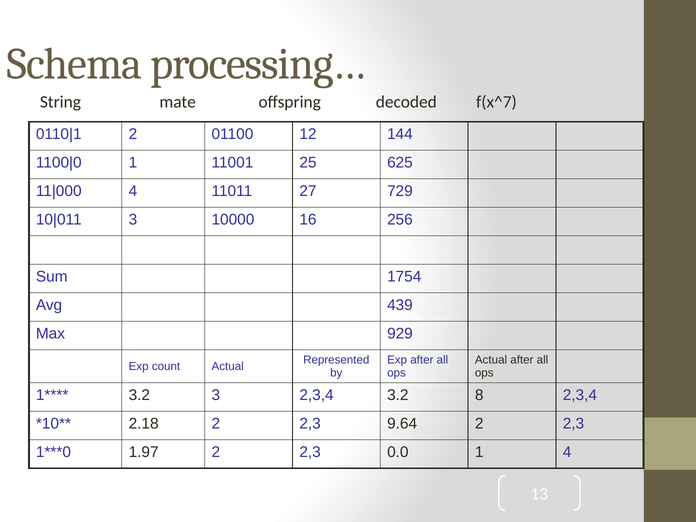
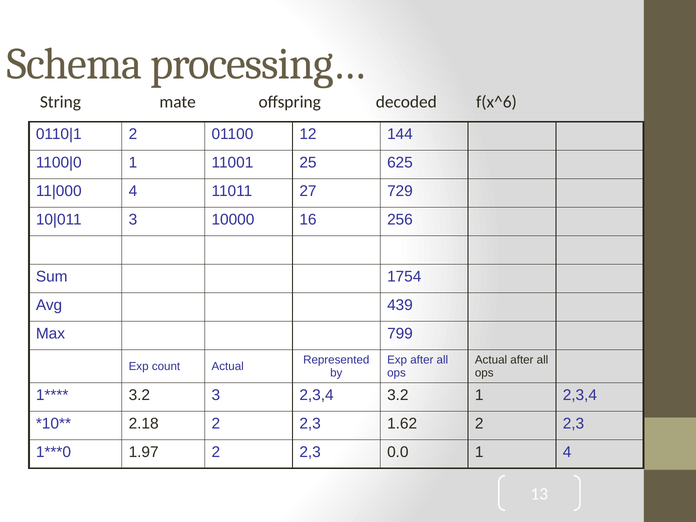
f(x^7: f(x^7 -> f(x^6
929: 929 -> 799
3.2 8: 8 -> 1
9.64: 9.64 -> 1.62
